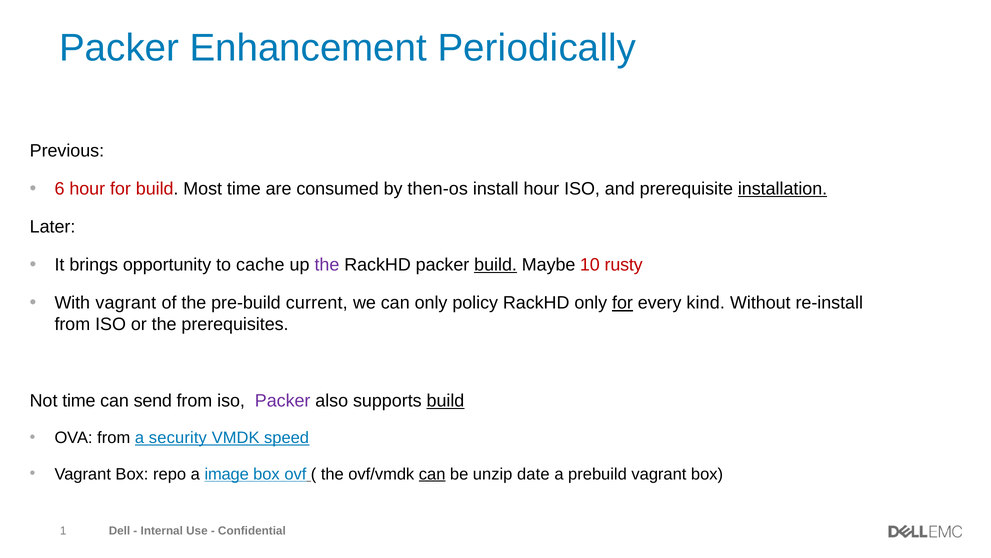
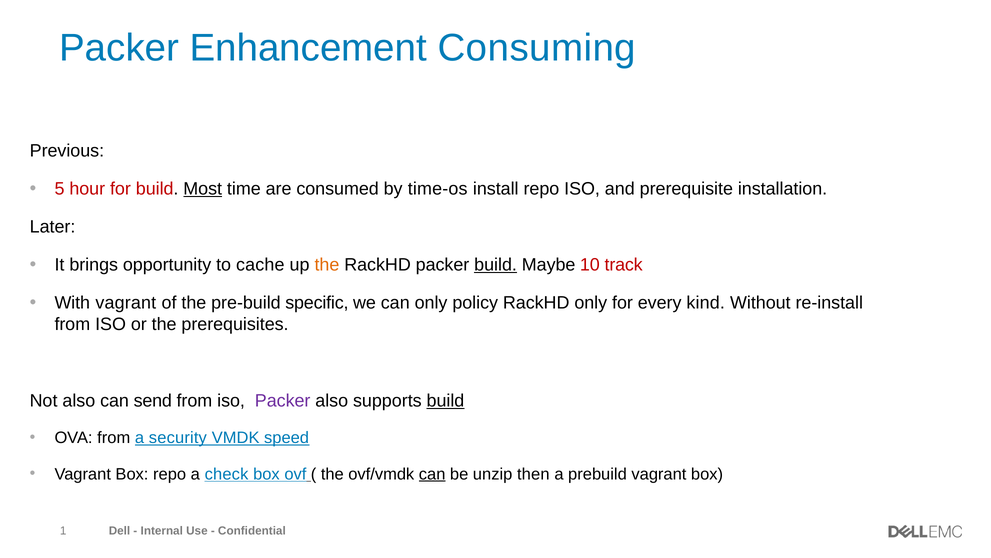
Periodically: Periodically -> Consuming
6: 6 -> 5
Most underline: none -> present
then-os: then-os -> time-os
install hour: hour -> repo
installation underline: present -> none
the at (327, 265) colour: purple -> orange
rusty: rusty -> track
current: current -> specific
for at (622, 303) underline: present -> none
Not time: time -> also
image: image -> check
date: date -> then
